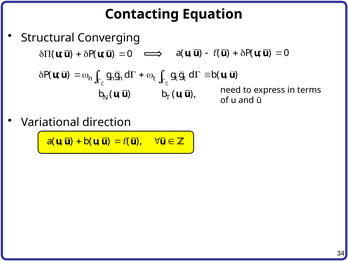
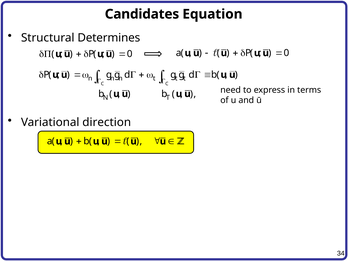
Contacting: Contacting -> Candidates
Converging: Converging -> Determines
